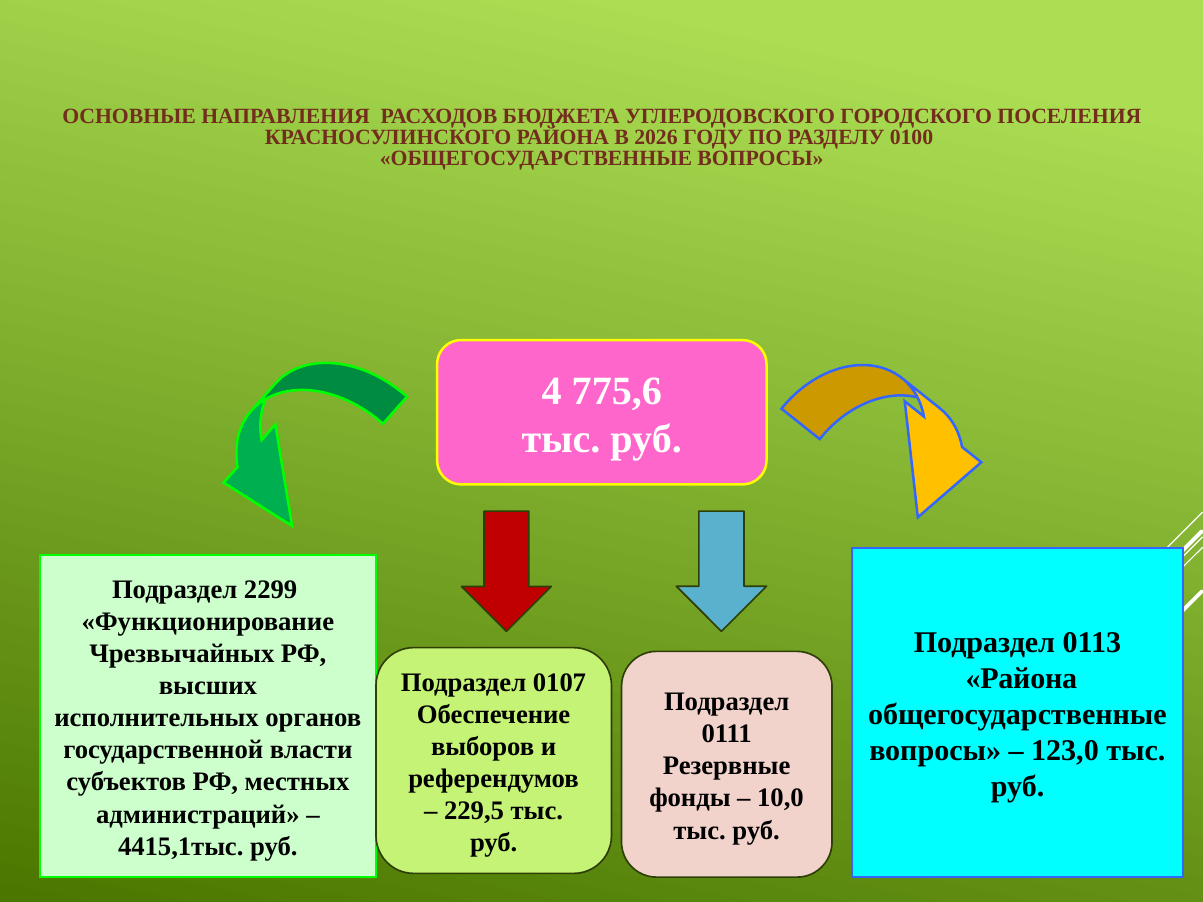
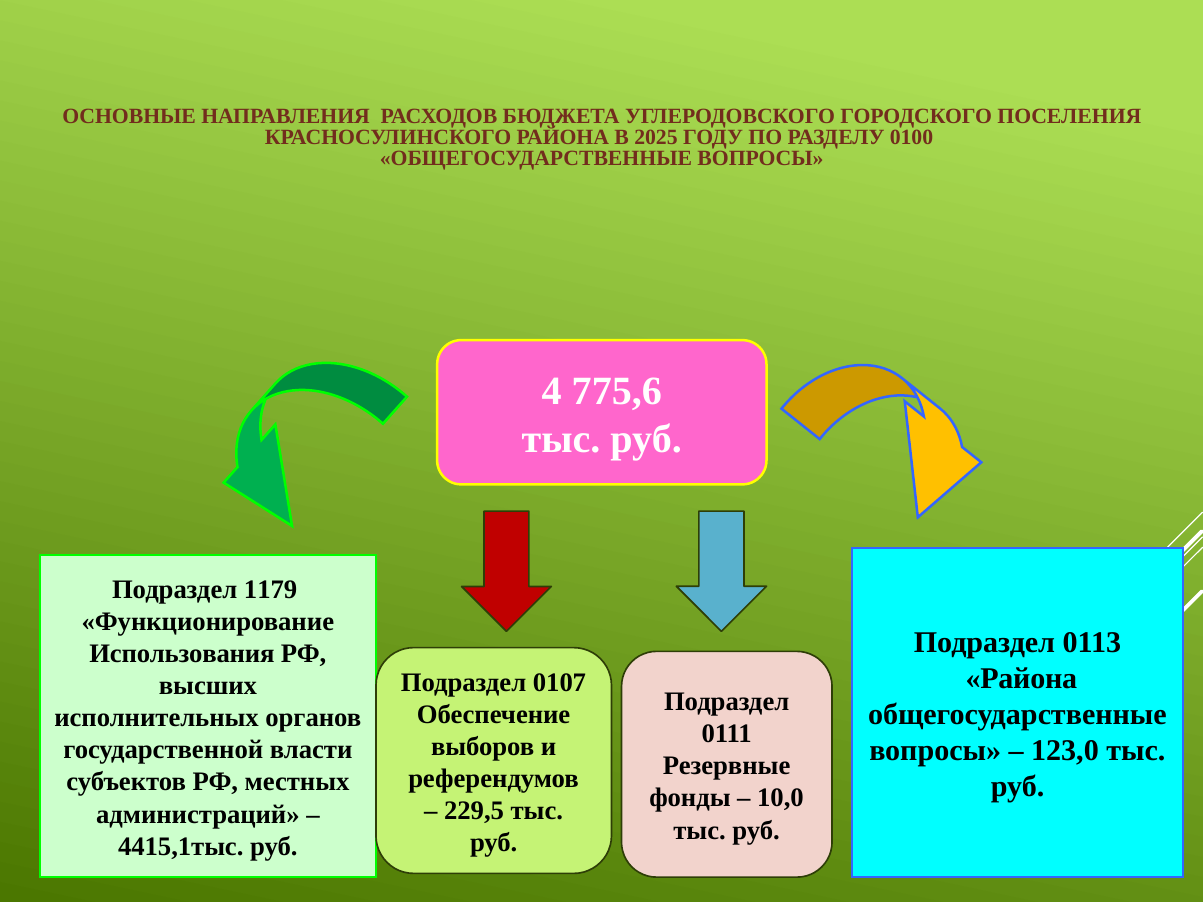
2026: 2026 -> 2025
2299: 2299 -> 1179
Чрезвычайных: Чрезвычайных -> Использования
